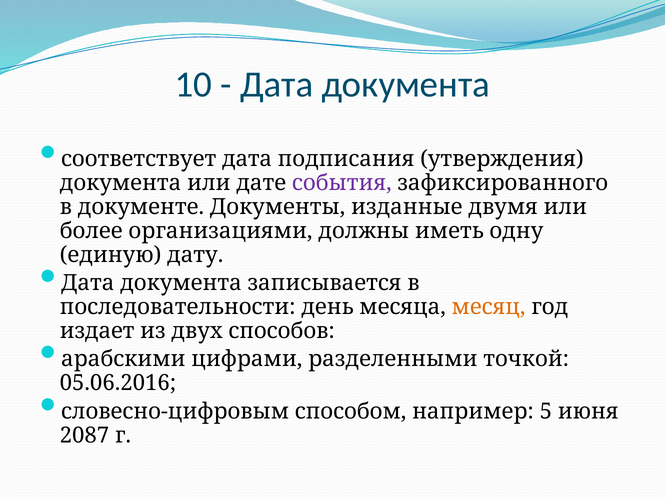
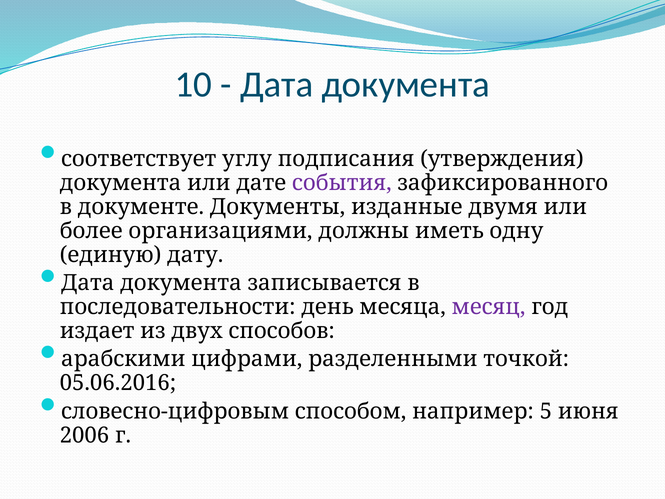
соответствует дата: дата -> углу
месяц colour: orange -> purple
2087: 2087 -> 2006
